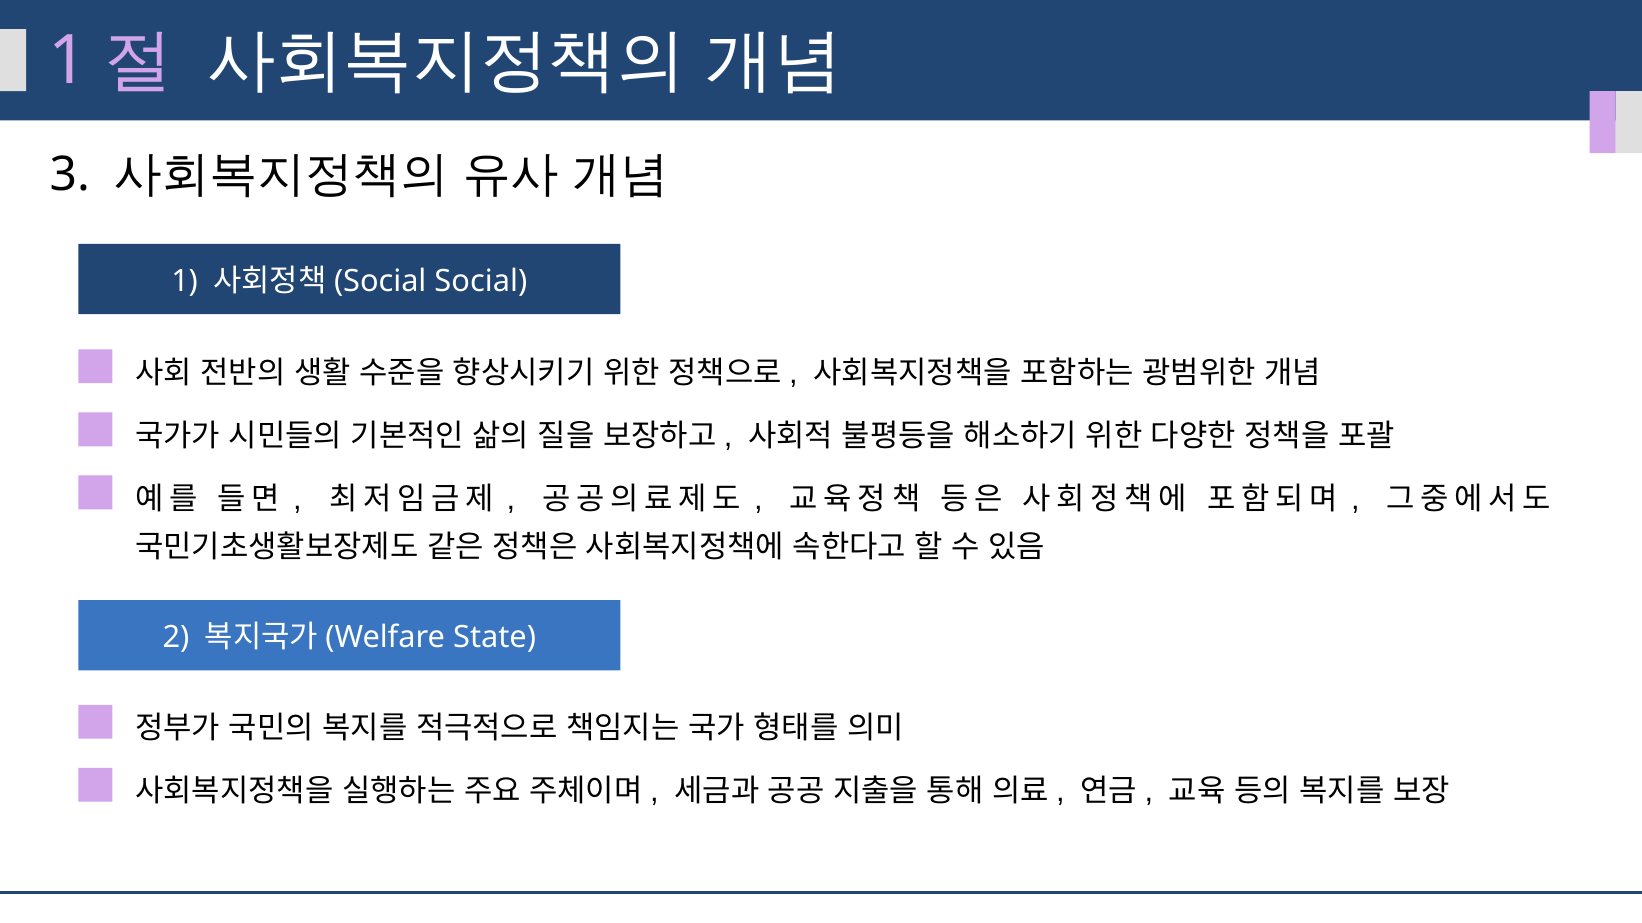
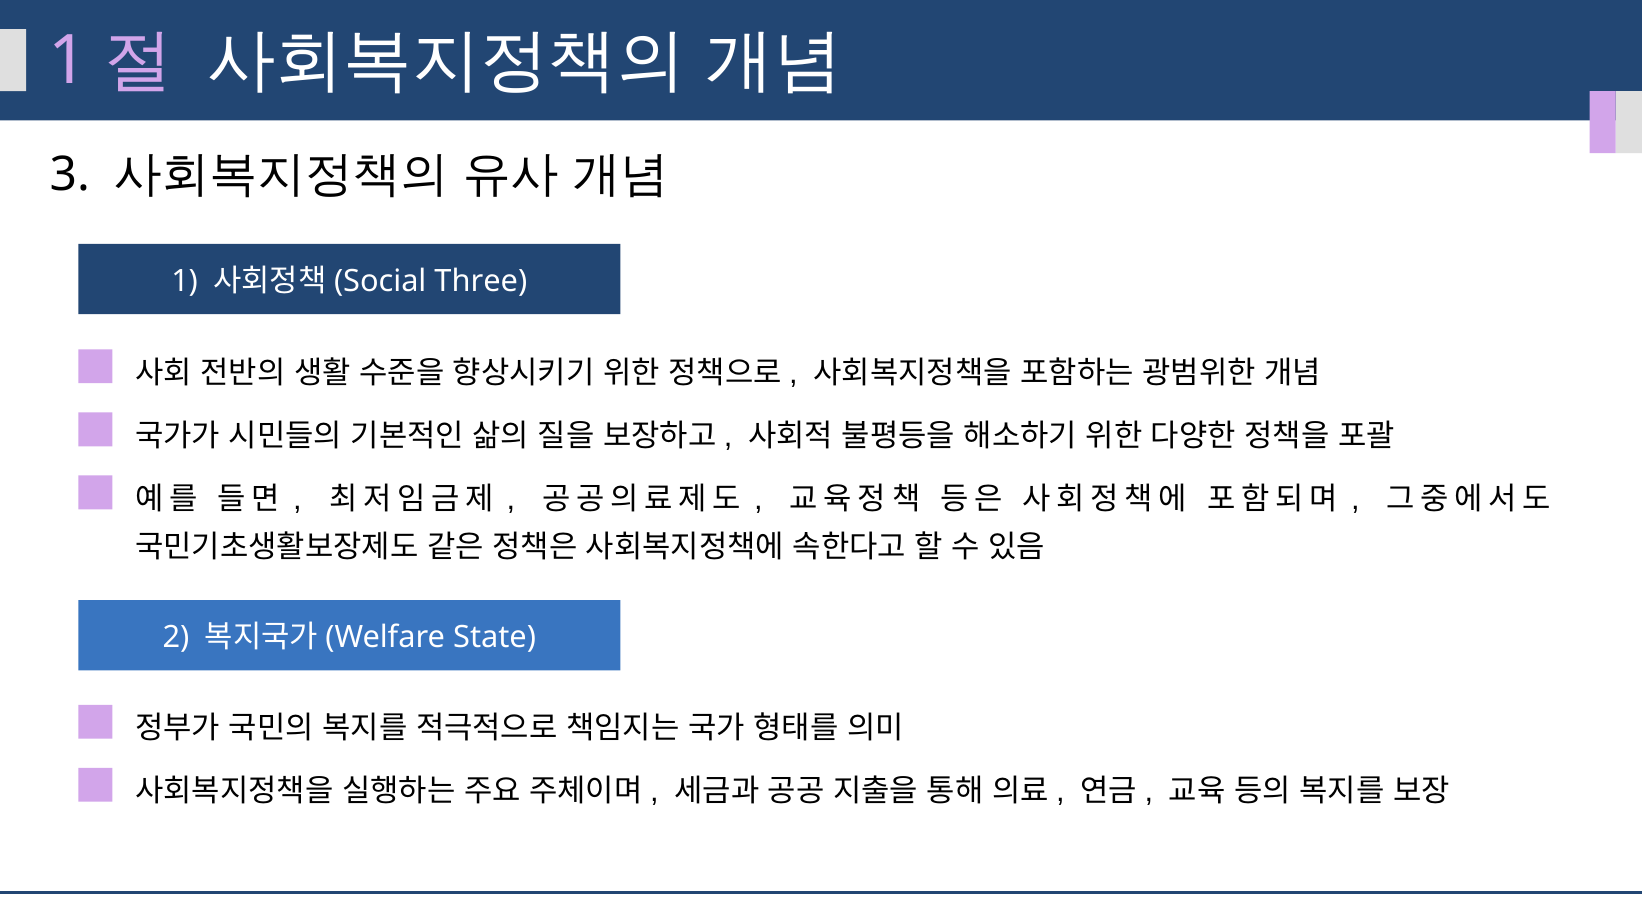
Social: Social -> Three
